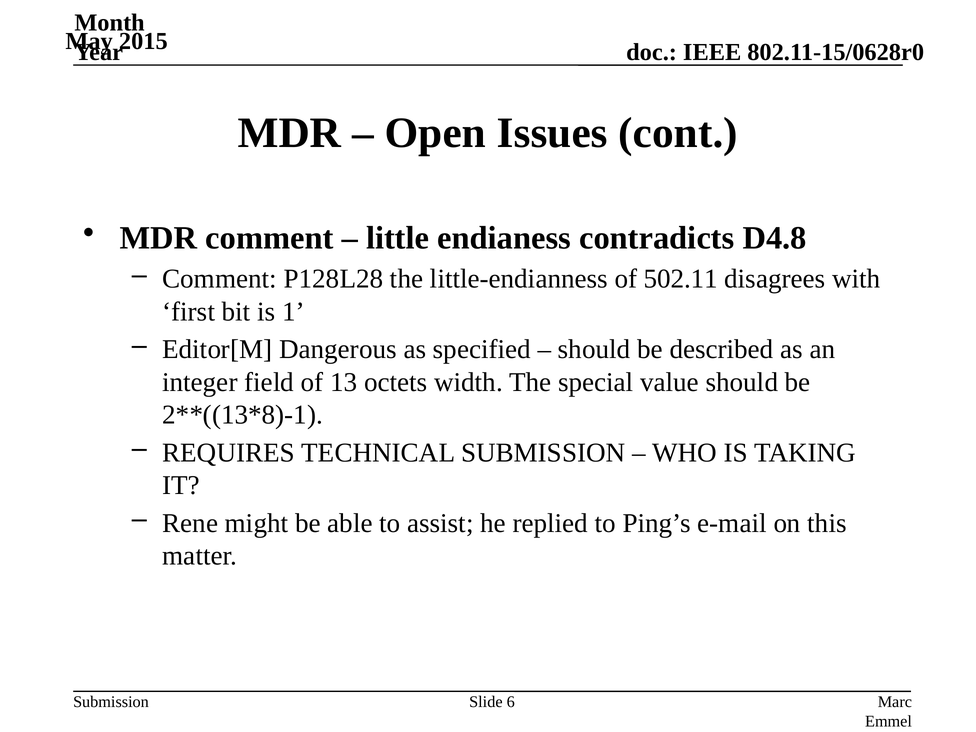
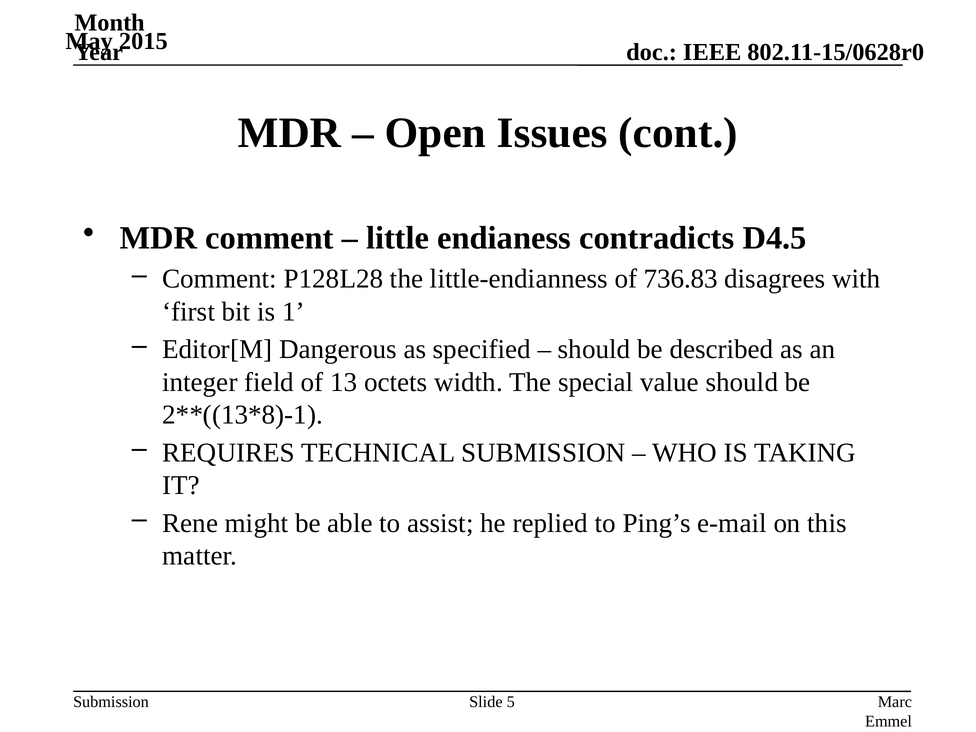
D4.8: D4.8 -> D4.5
502.11: 502.11 -> 736.83
6: 6 -> 5
